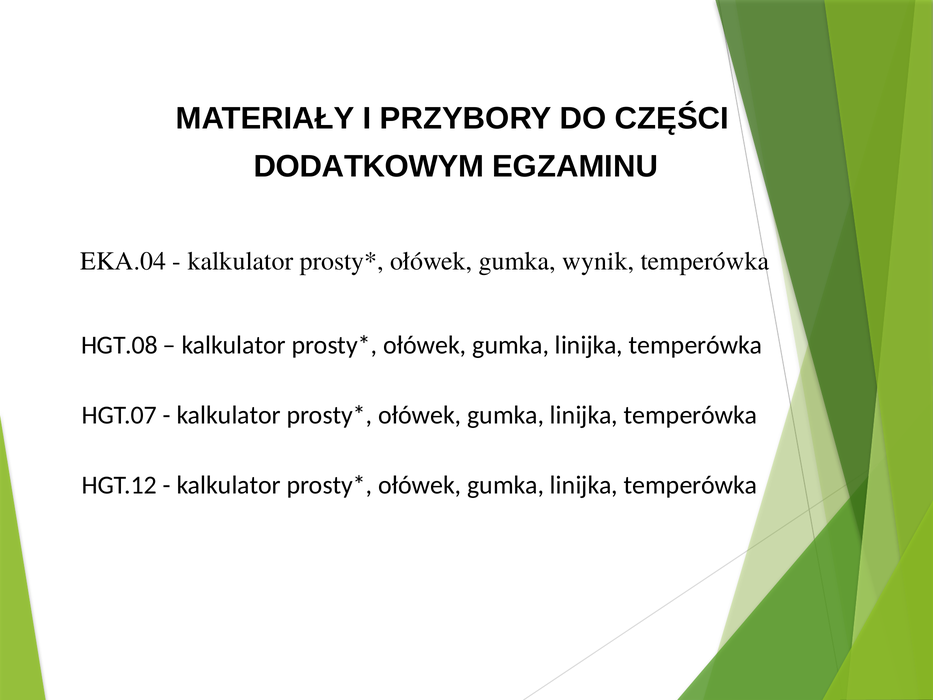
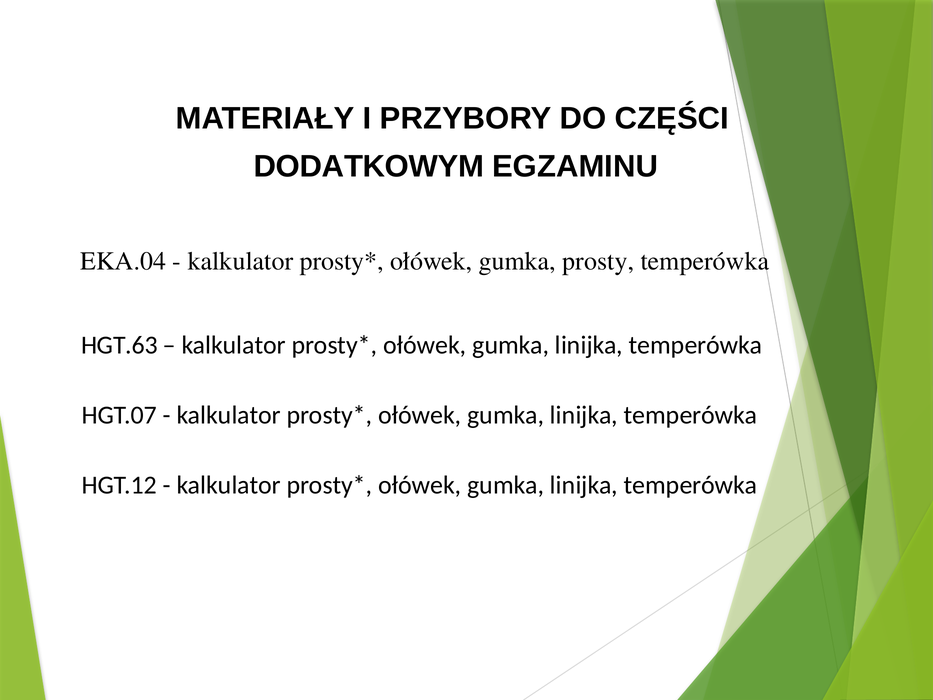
wynik: wynik -> prosty
HGT.08: HGT.08 -> HGT.63
